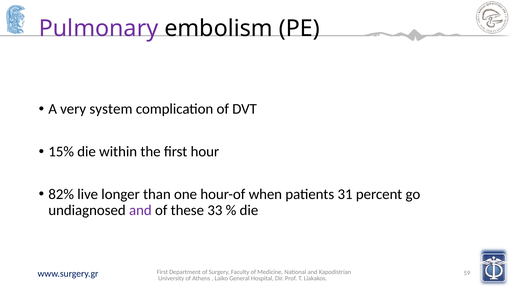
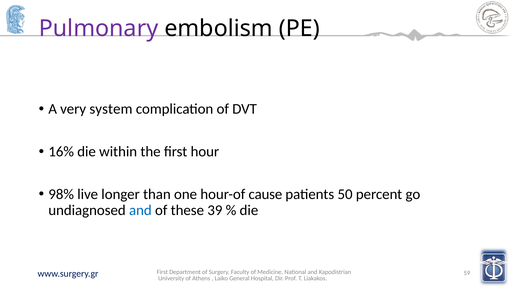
15%: 15% -> 16%
82%: 82% -> 98%
when: when -> cause
31: 31 -> 50
and at (140, 211) colour: purple -> blue
33: 33 -> 39
